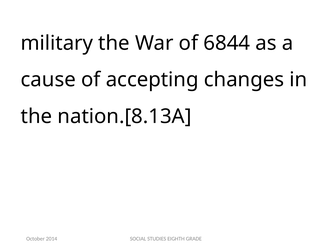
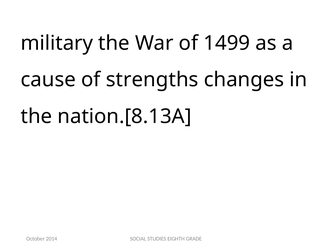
6844: 6844 -> 1499
accepting: accepting -> strengths
